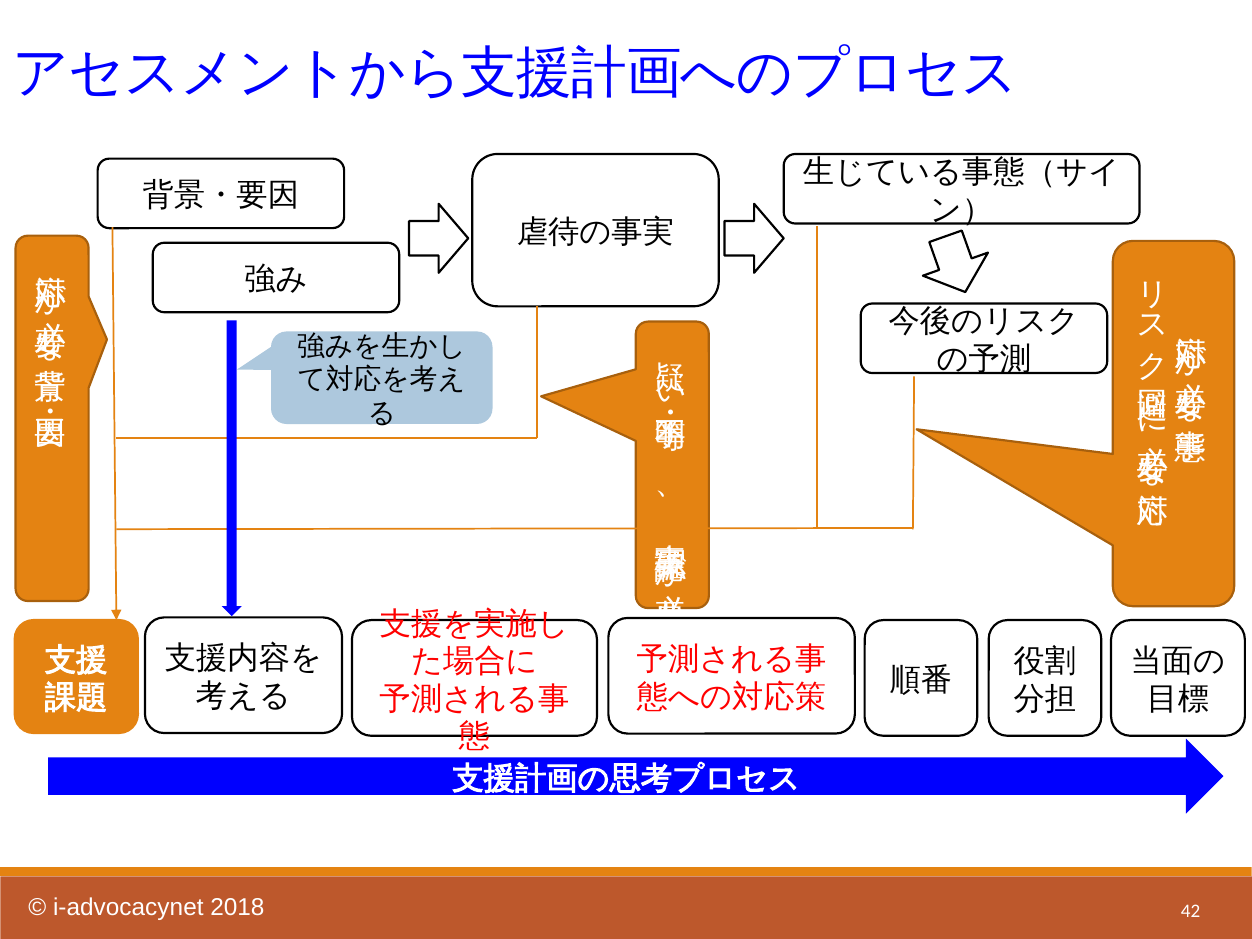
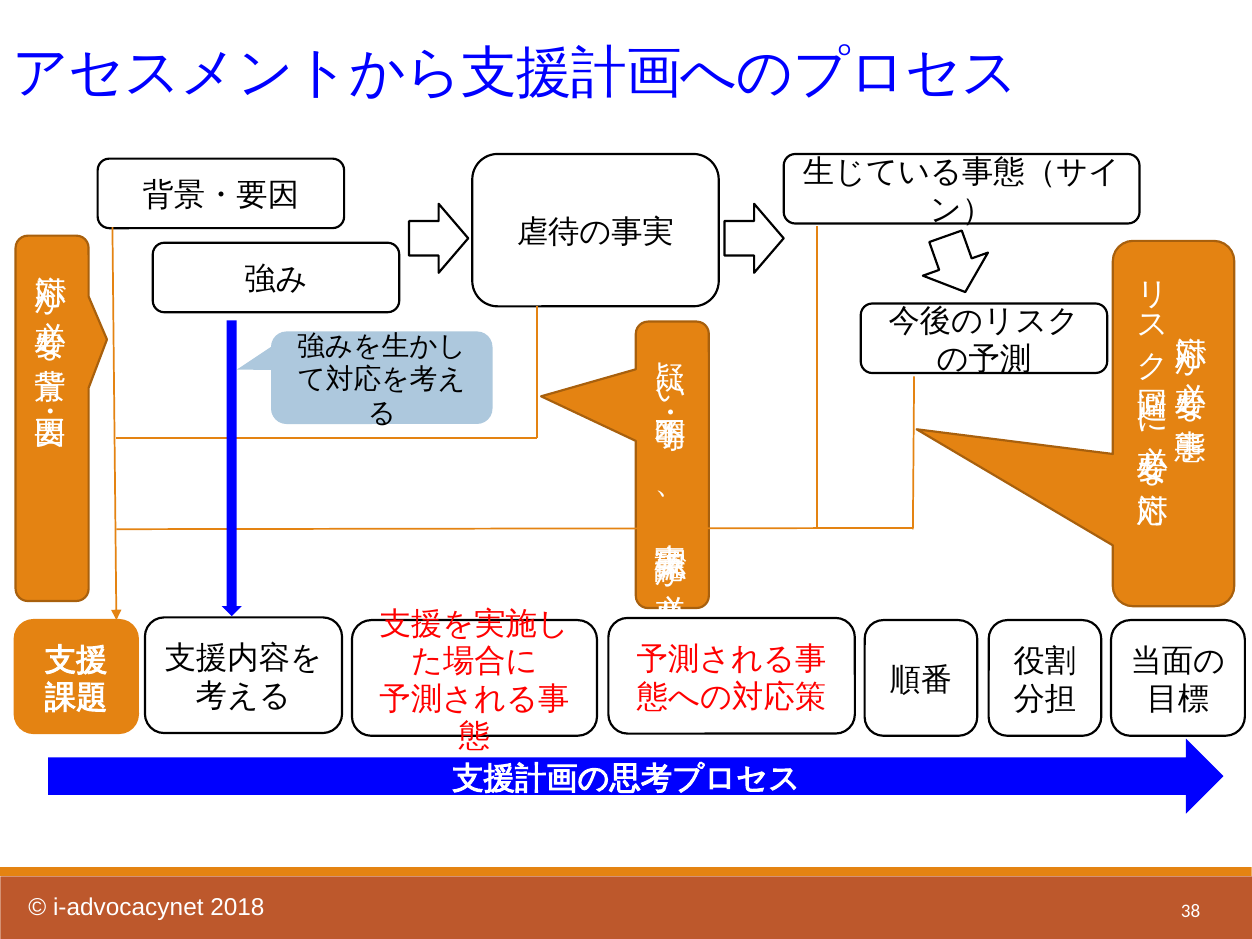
42: 42 -> 38
